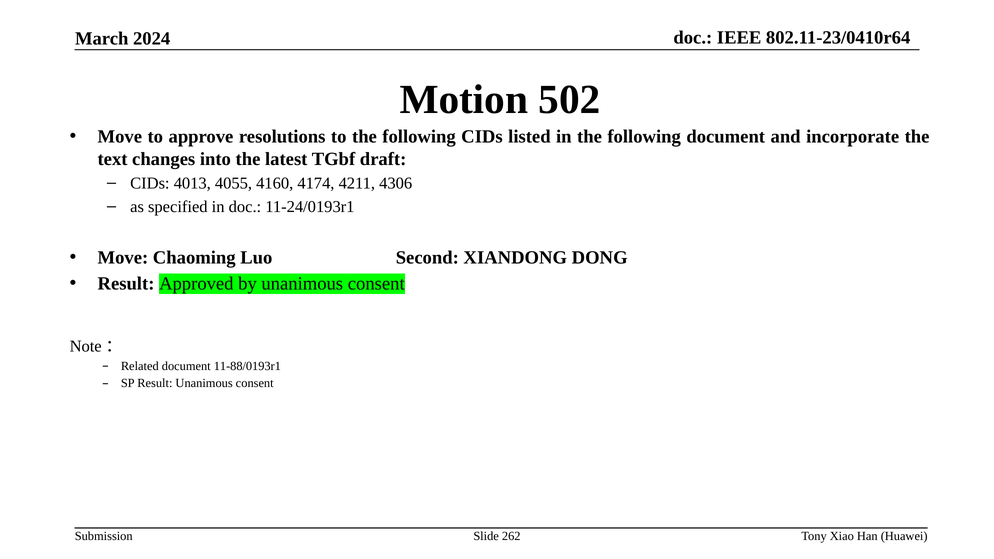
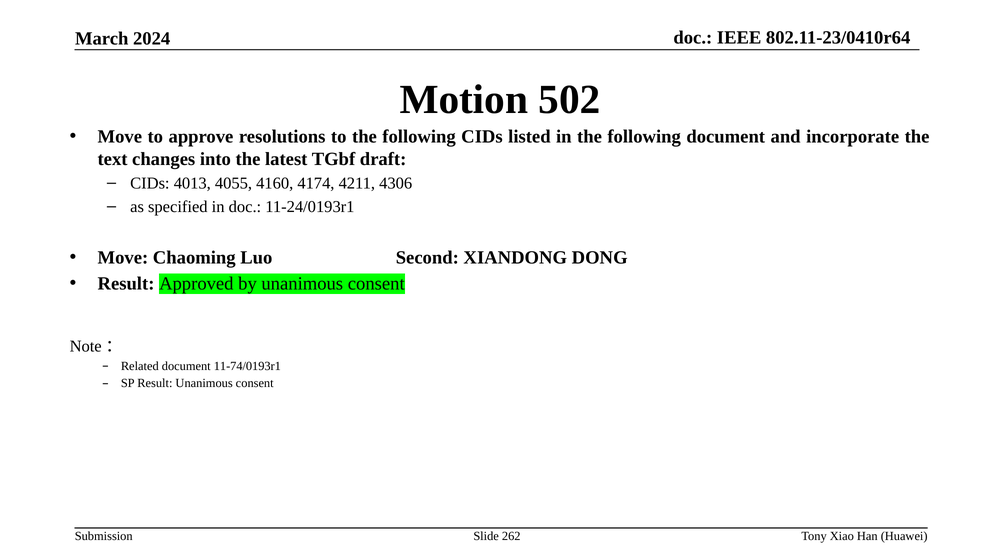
11-88/0193r1: 11-88/0193r1 -> 11-74/0193r1
